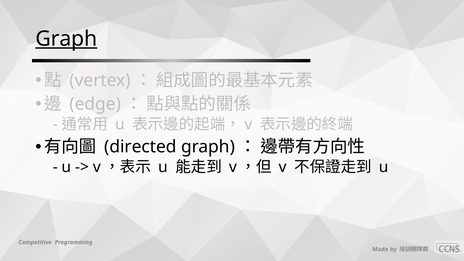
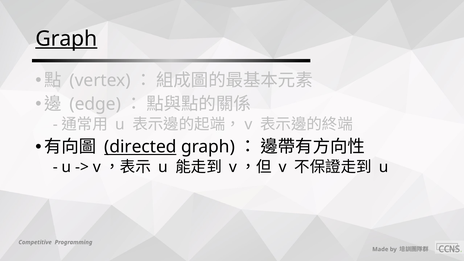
directed underline: none -> present
